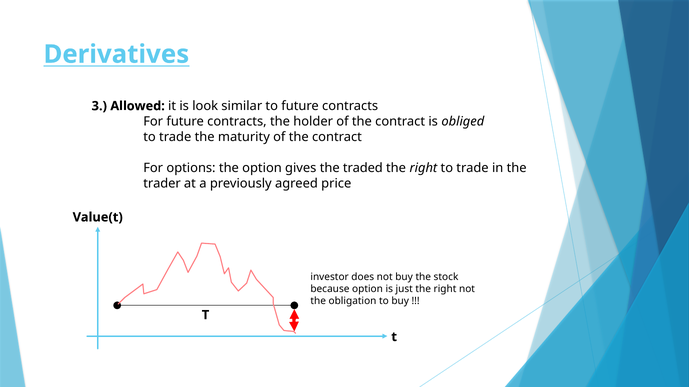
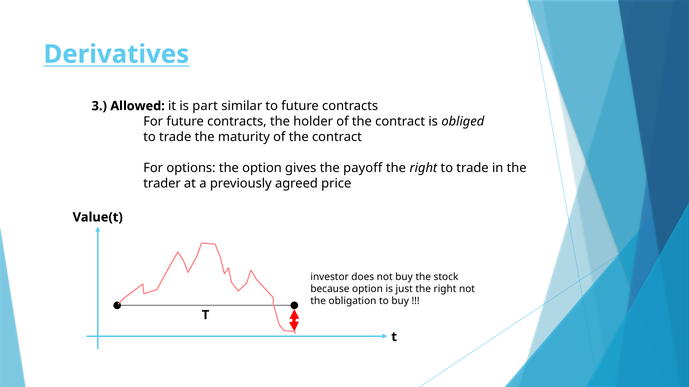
look: look -> part
traded: traded -> payoff
